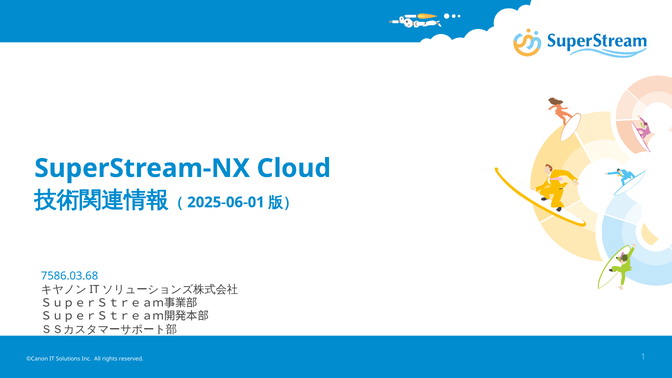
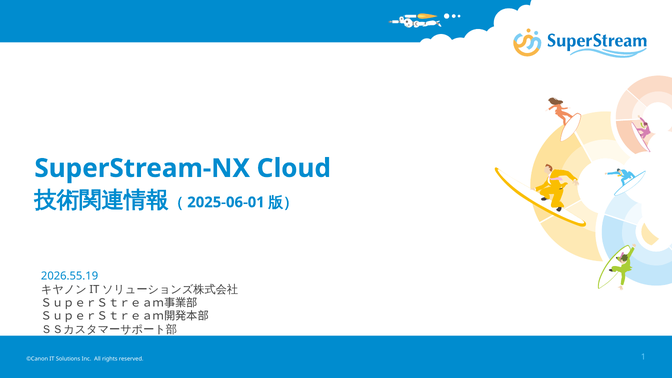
7586.03.68: 7586.03.68 -> 2026.55.19
